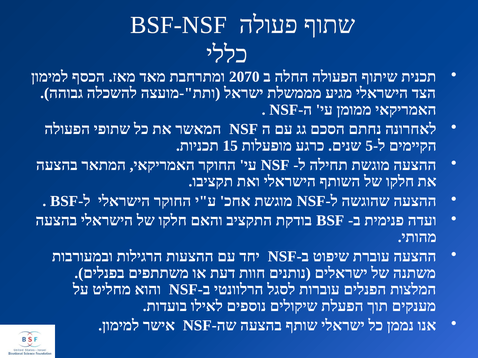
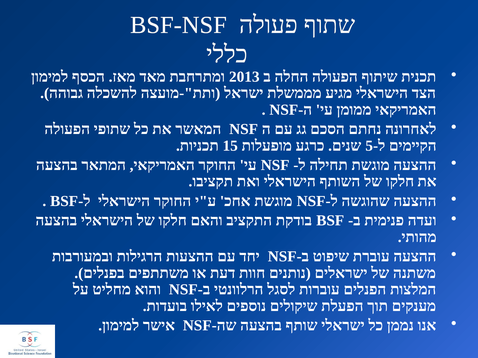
2070: 2070 -> 2013
